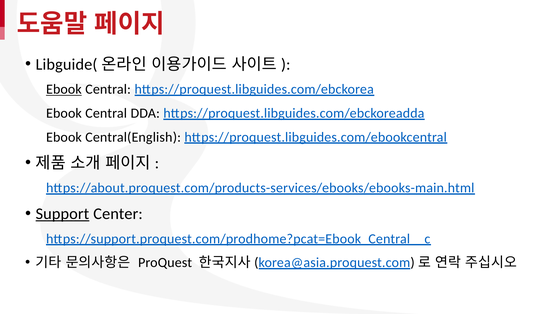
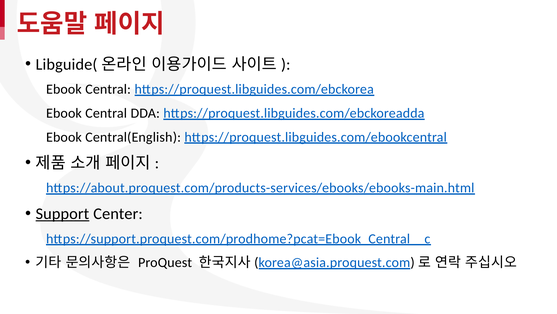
Ebook at (64, 89) underline: present -> none
